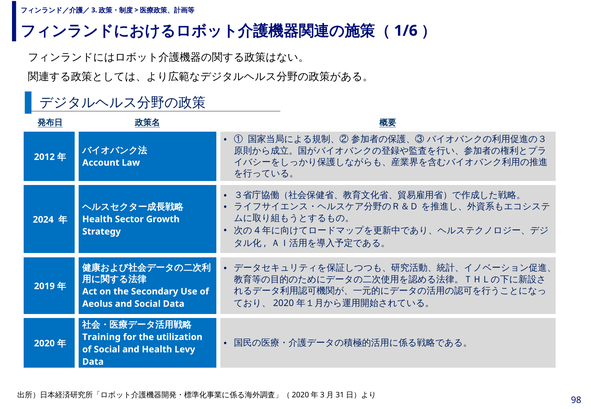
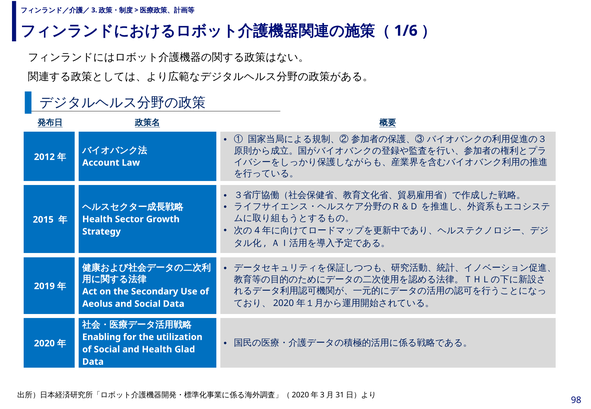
2024: 2024 -> 2015
Training: Training -> Enabling
Levy: Levy -> Glad
